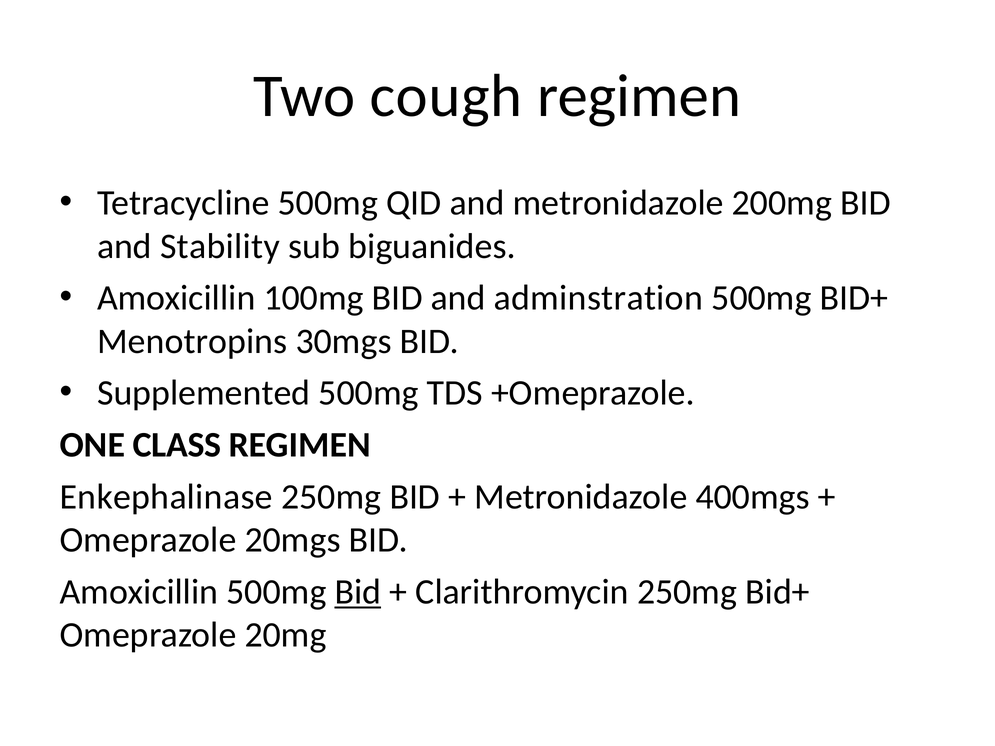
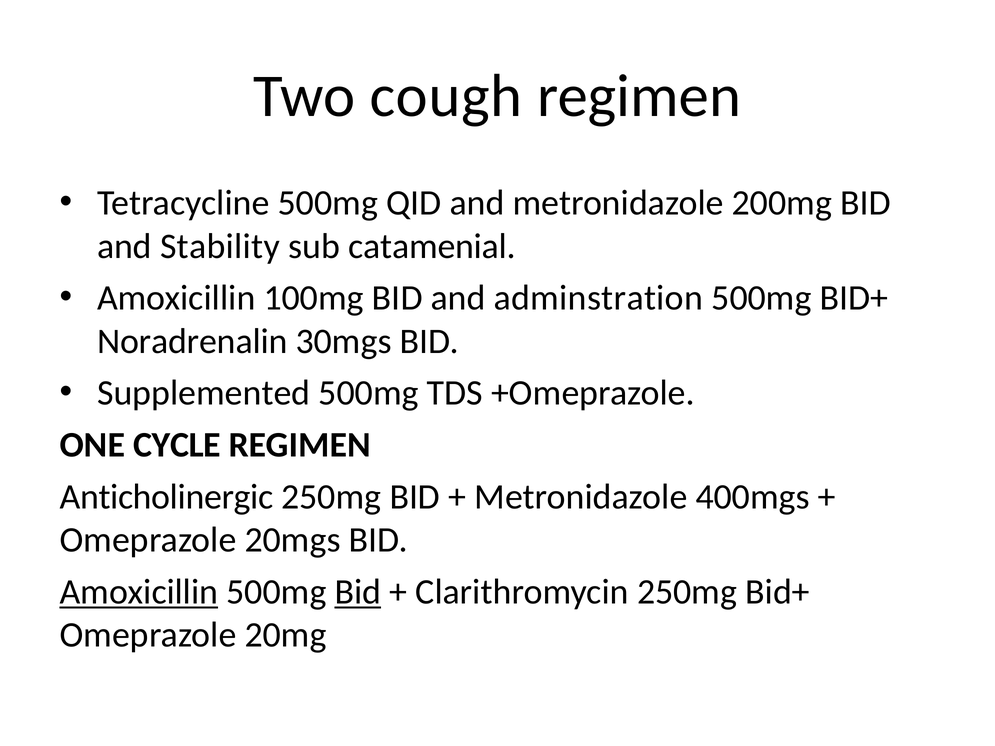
biguanides: biguanides -> catamenial
Menotropins: Menotropins -> Noradrenalin
CLASS: CLASS -> CYCLE
Enkephalinase: Enkephalinase -> Anticholinergic
Amoxicillin at (139, 592) underline: none -> present
